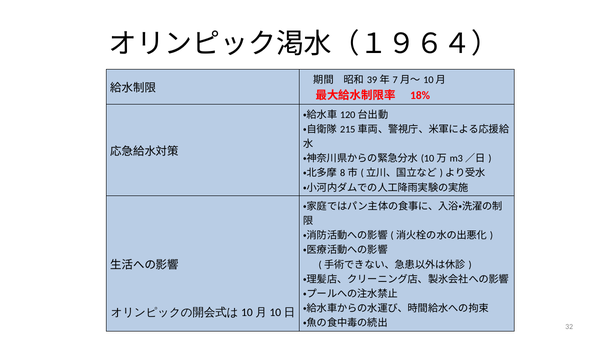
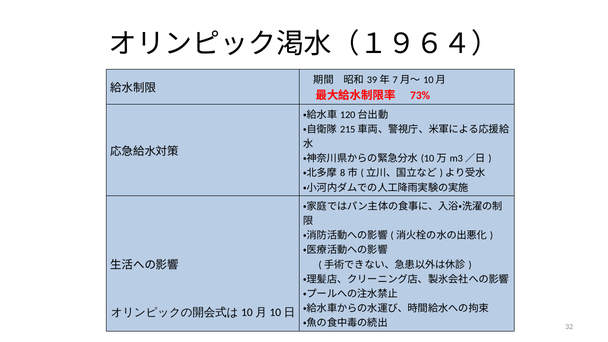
18%: 18% -> 73%
